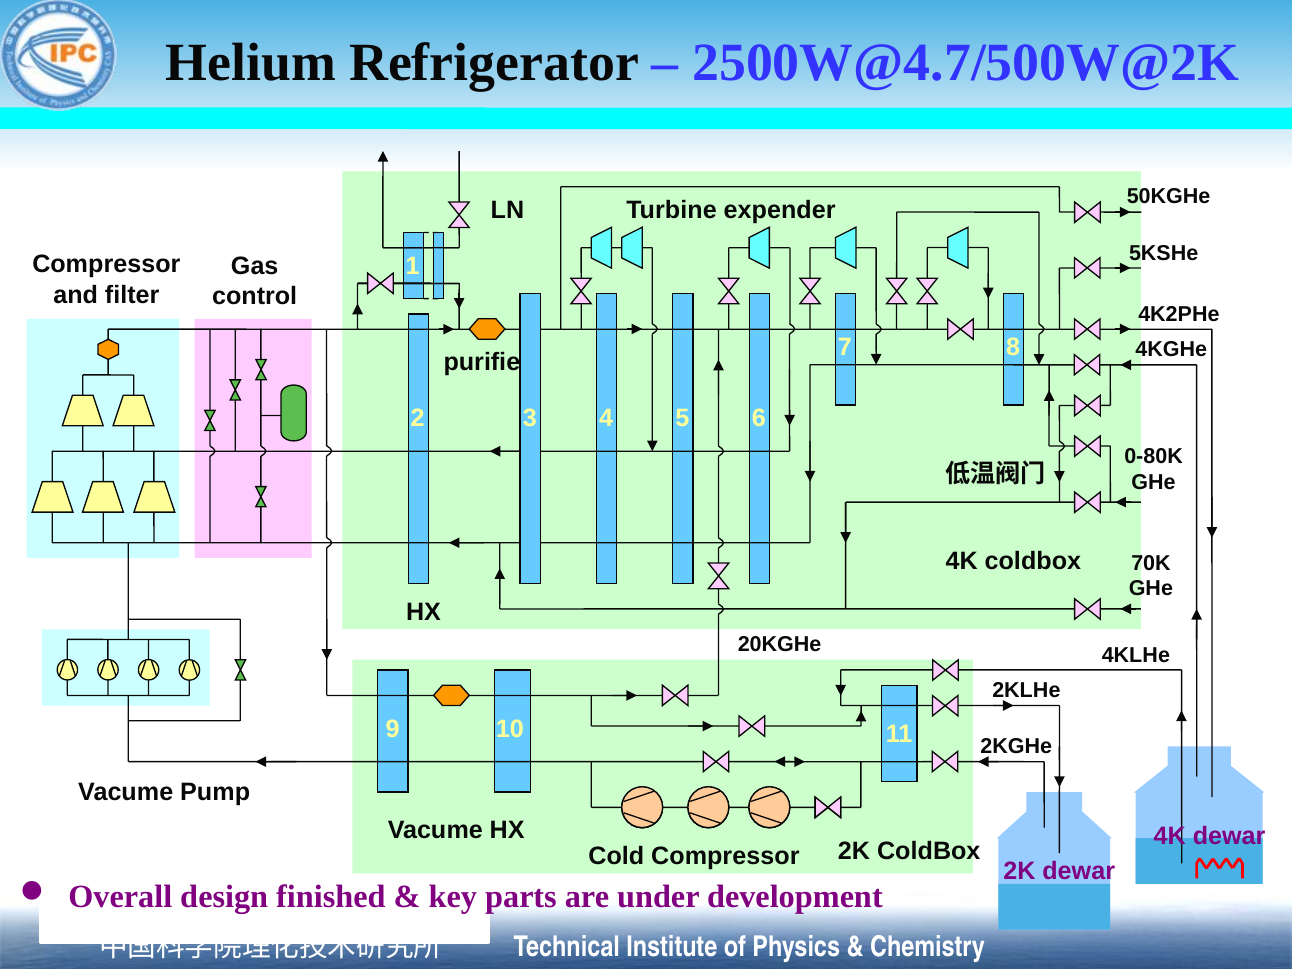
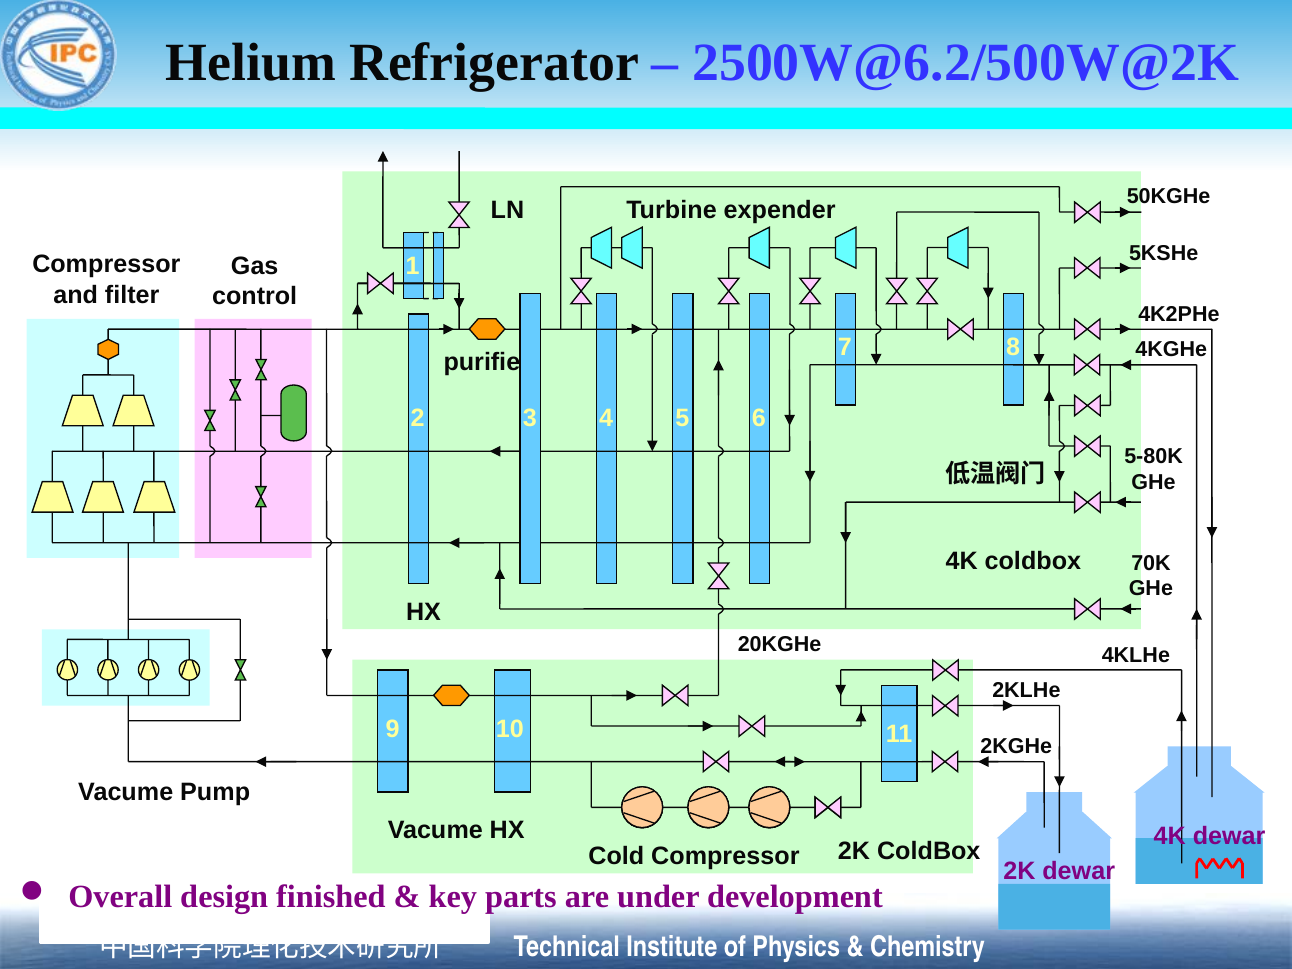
2500W@4.7/500W@2K: 2500W@4.7/500W@2K -> 2500W@6.2/500W@2K
0-80K: 0-80K -> 5-80K
